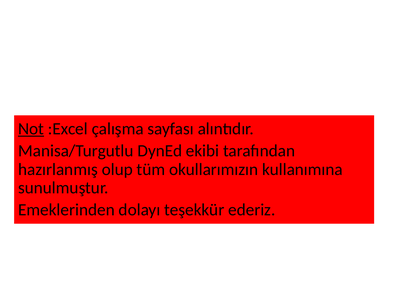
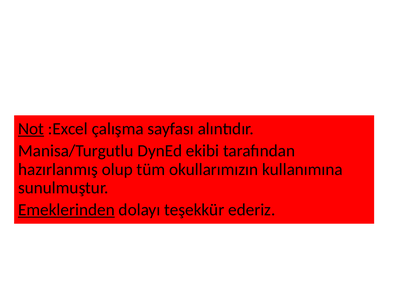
Emeklerinden underline: none -> present
